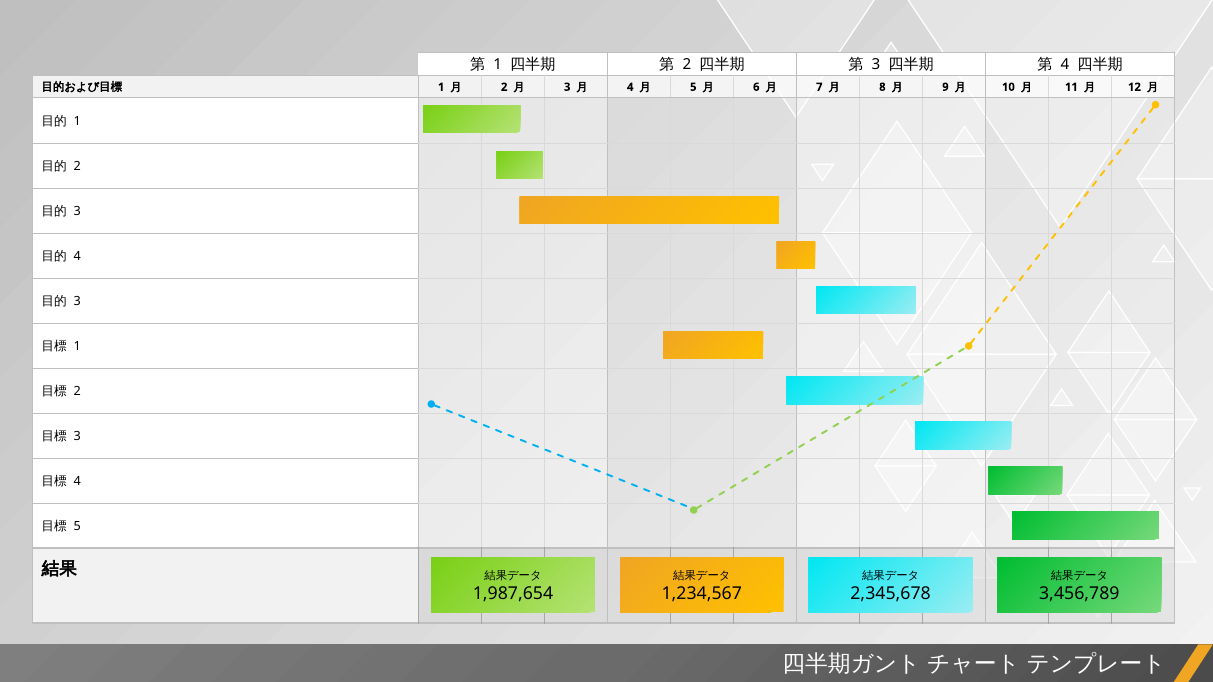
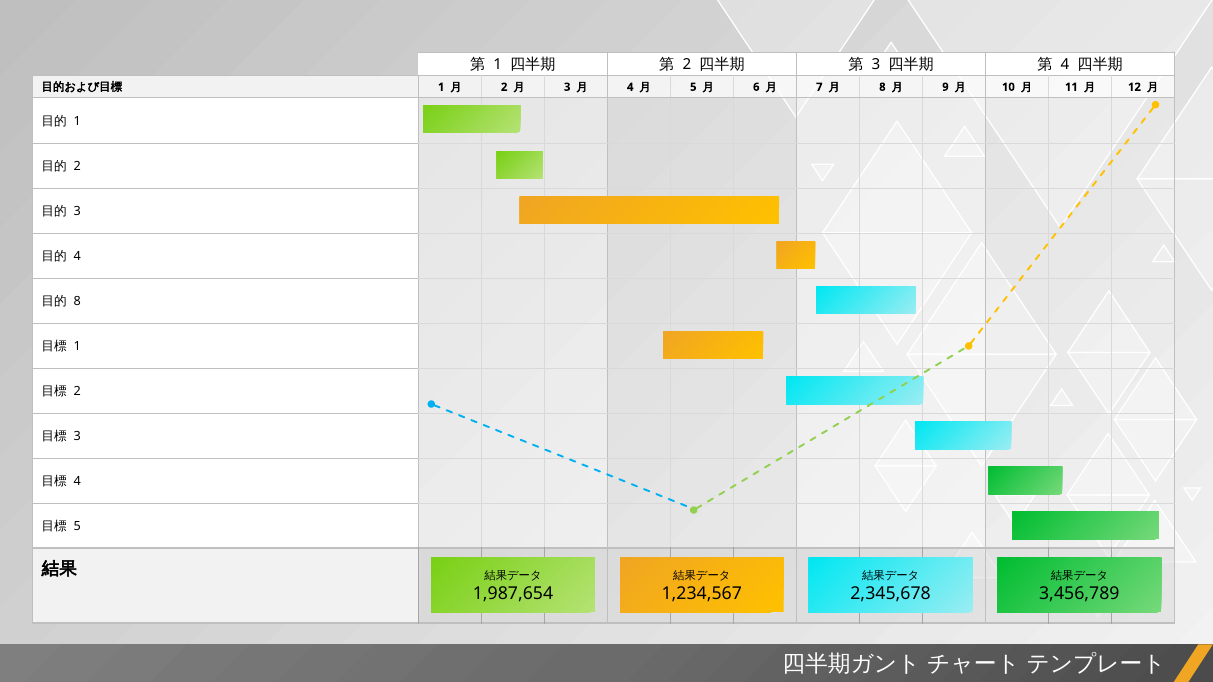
3 at (77, 301): 3 -> 8
